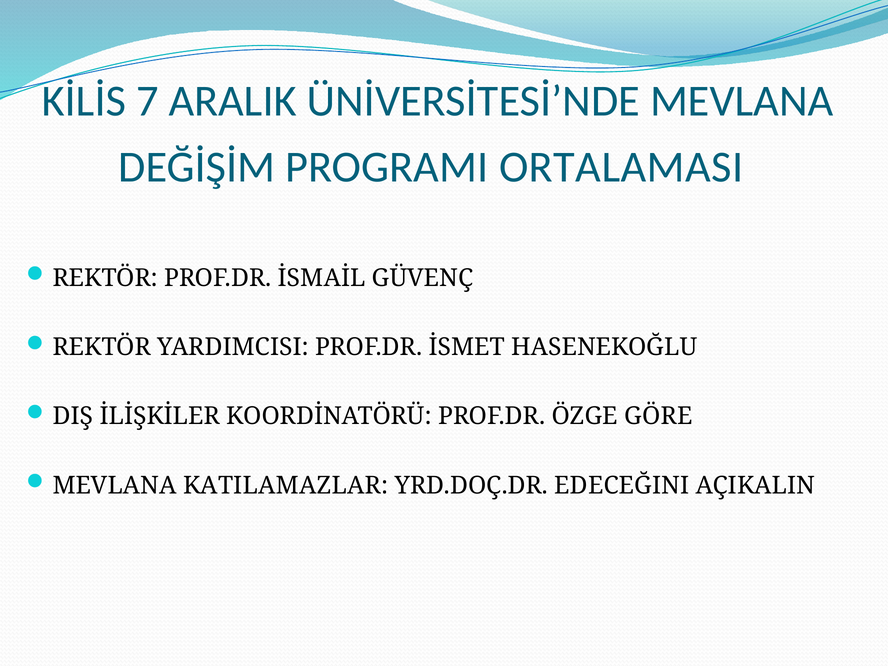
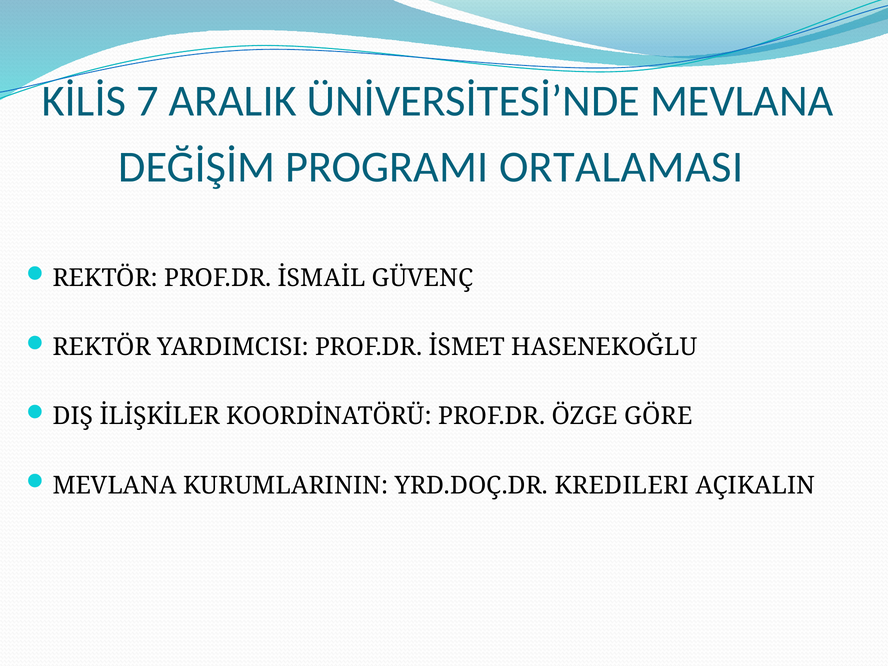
KATILAMAZLAR: KATILAMAZLAR -> KURUMLARININ
EDECEĞINI: EDECEĞINI -> KREDILERI
